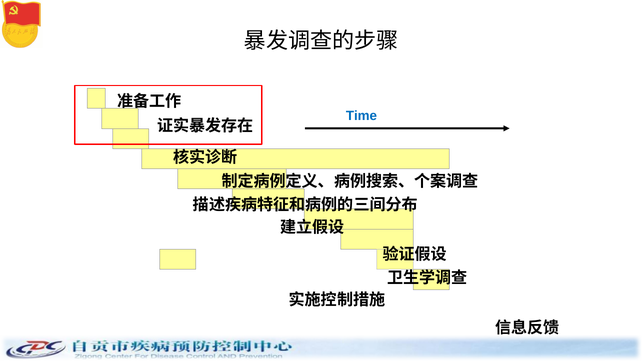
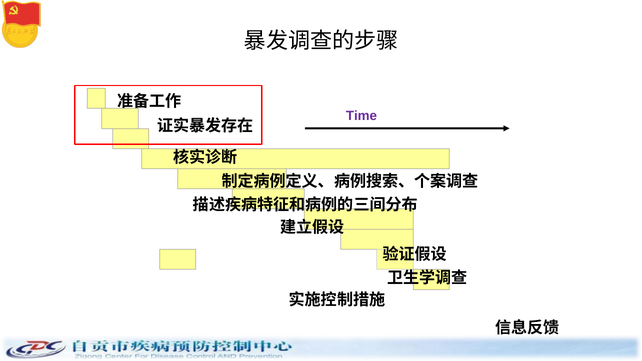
Time colour: blue -> purple
